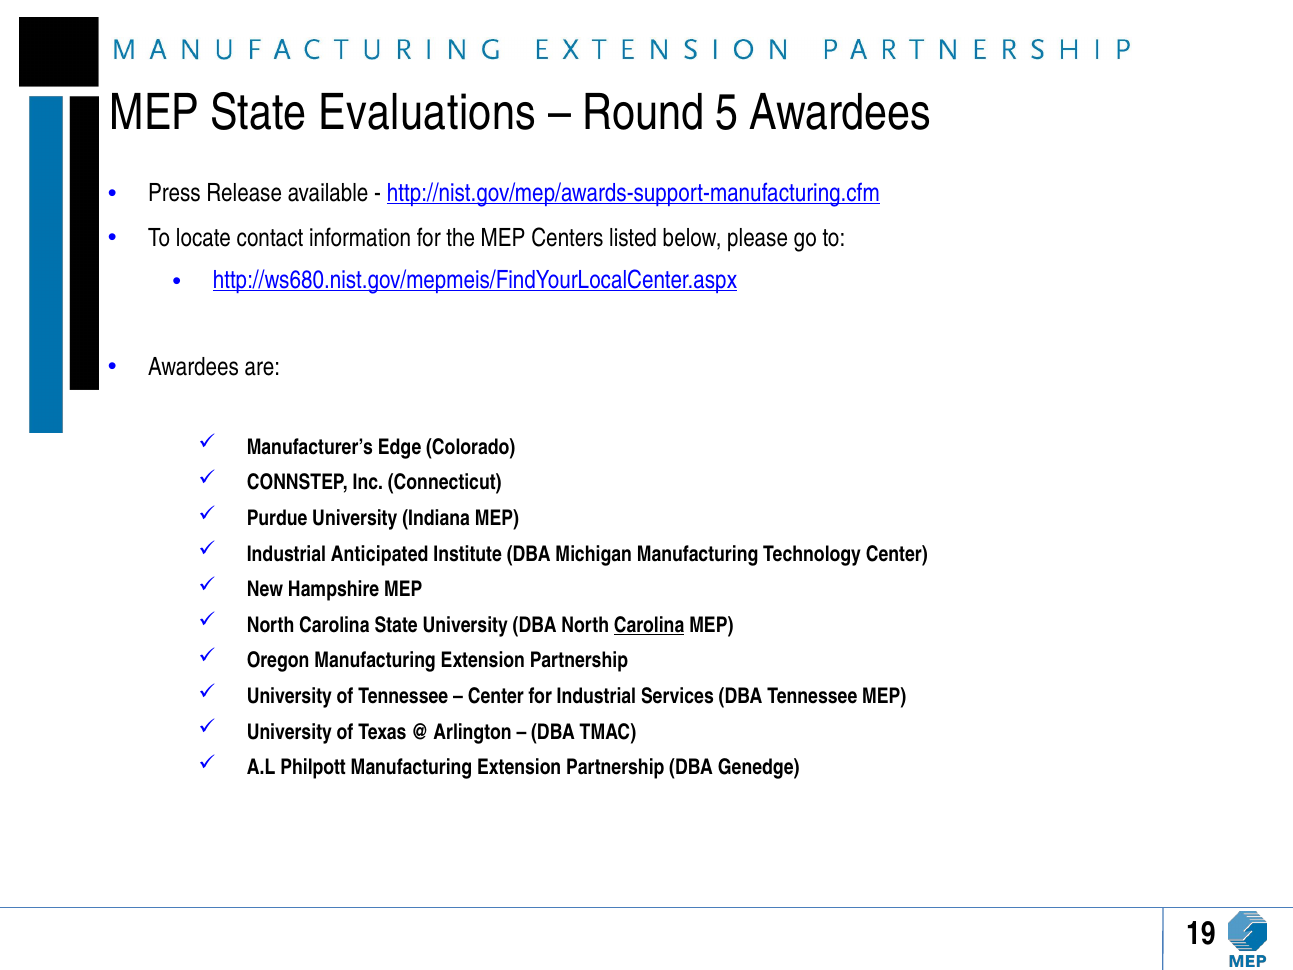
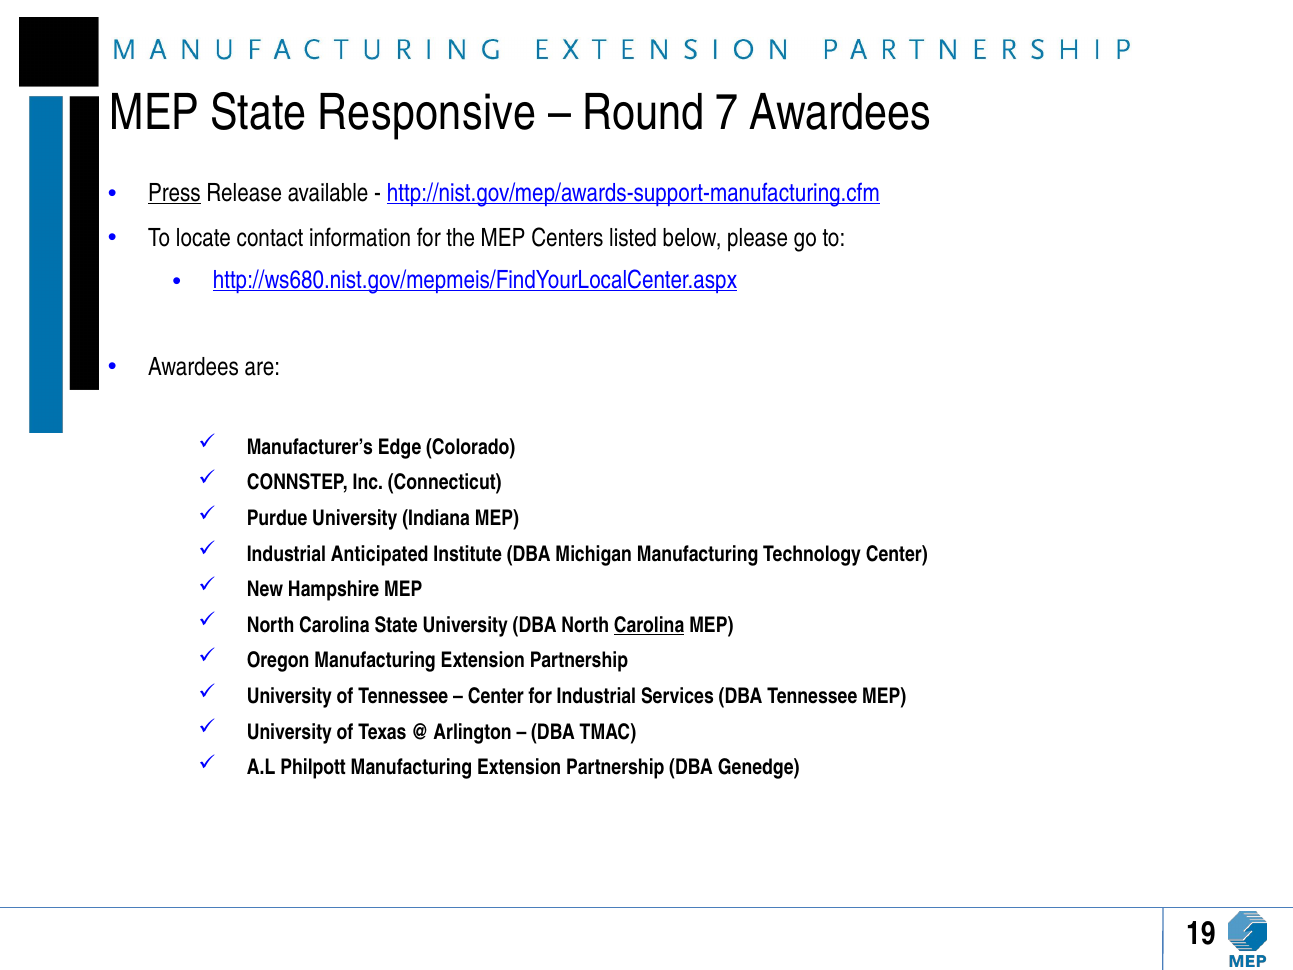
Evaluations: Evaluations -> Responsive
5: 5 -> 7
Press underline: none -> present
